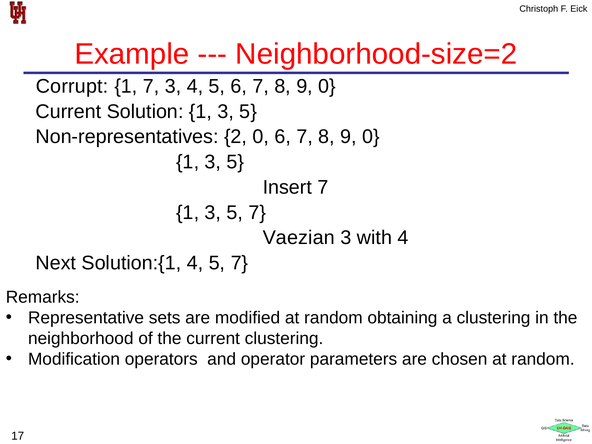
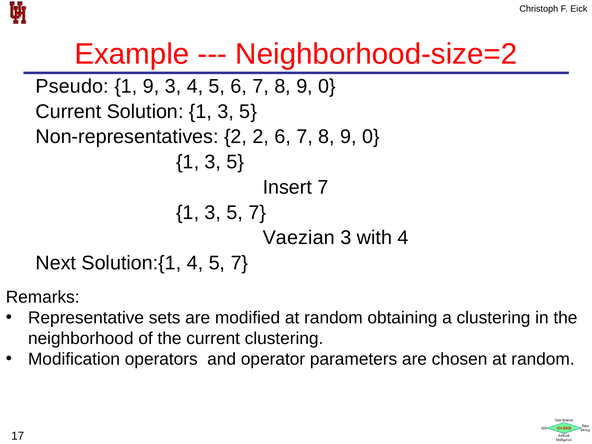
Corrupt: Corrupt -> Pseudo
1 7: 7 -> 9
2 0: 0 -> 2
